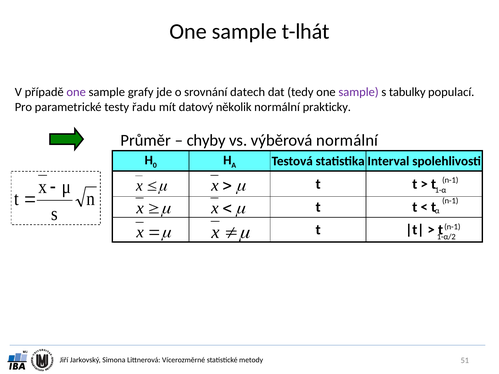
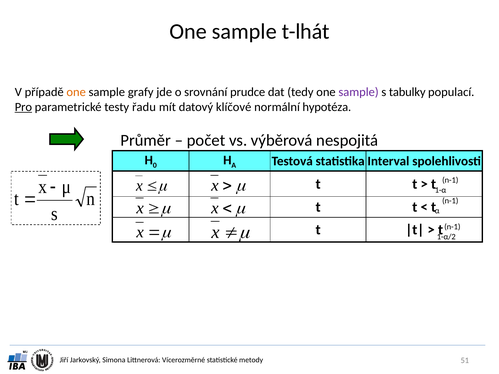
one at (76, 92) colour: purple -> orange
datech: datech -> prudce
Pro underline: none -> present
několik: několik -> klíčové
prakticky: prakticky -> hypotéza
chyby: chyby -> počet
výběrová normální: normální -> nespojitá
